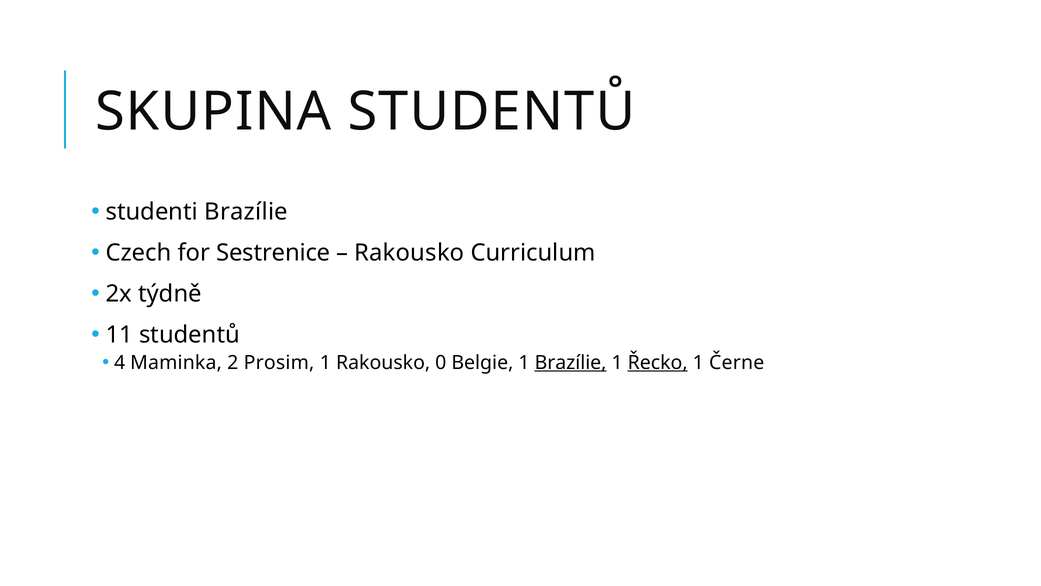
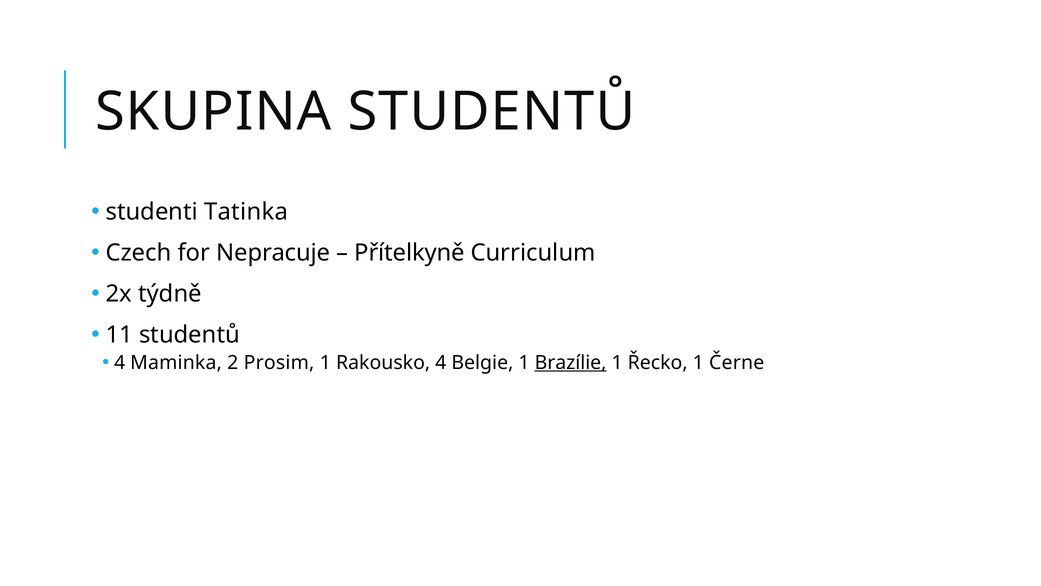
studenti Brazílie: Brazílie -> Tatinka
Sestrenice: Sestrenice -> Nepracuje
Rakousko at (409, 253): Rakousko -> Přítelkyně
Rakousko 0: 0 -> 4
Řecko underline: present -> none
